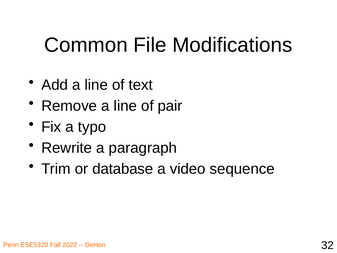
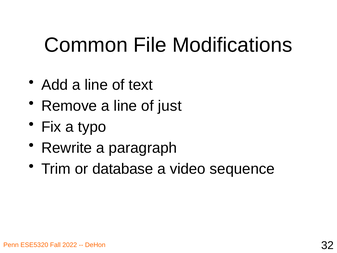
pair: pair -> just
